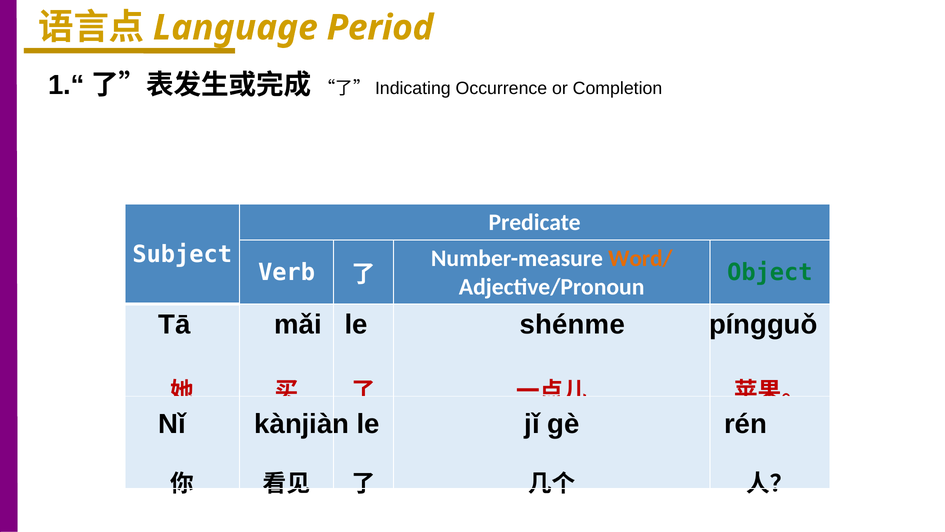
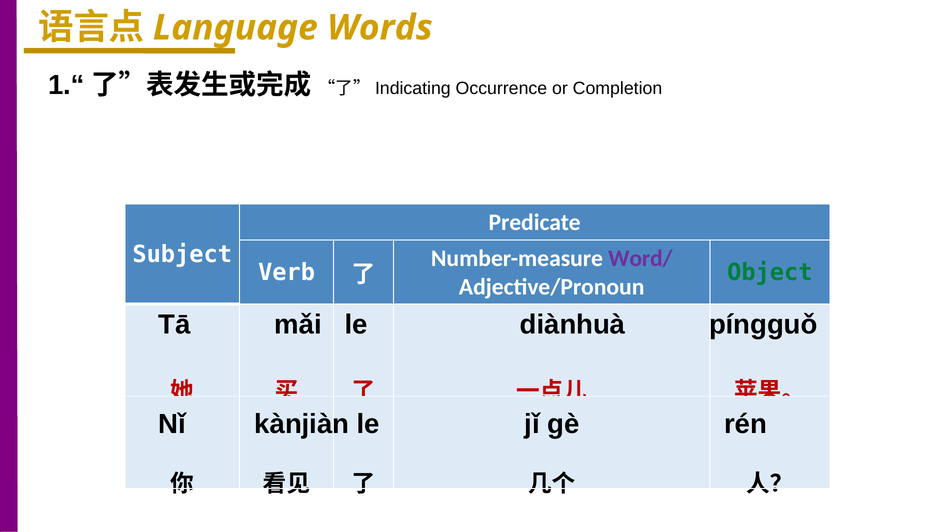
Period: Period -> Words
Word/ colour: orange -> purple
shénme: shénme -> diànhuà
